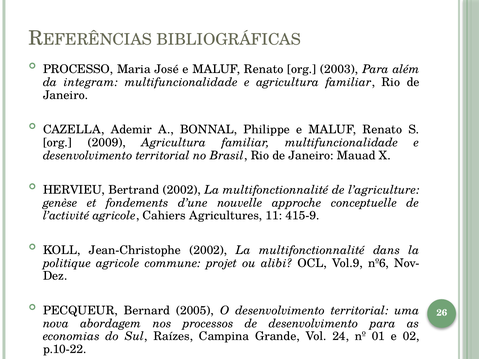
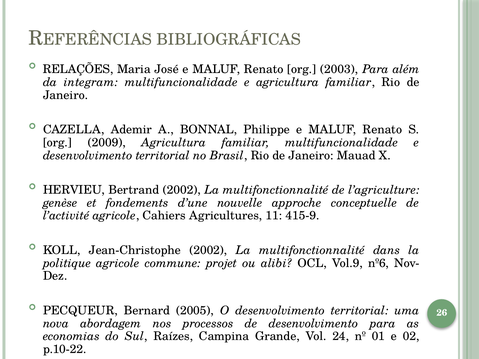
PROCESSO: PROCESSO -> RELAÇÕES
